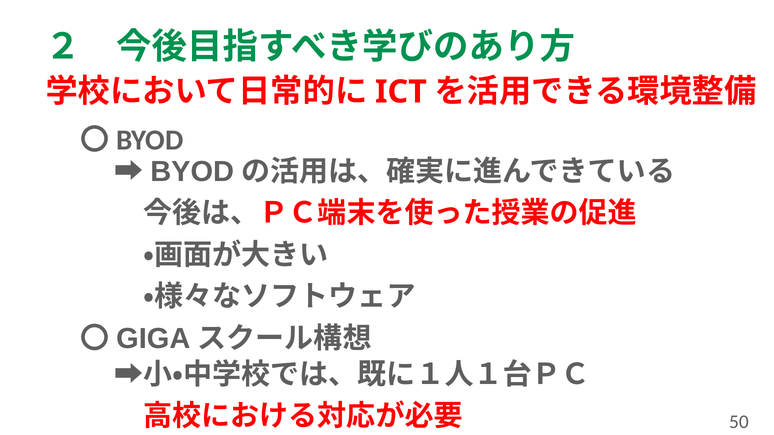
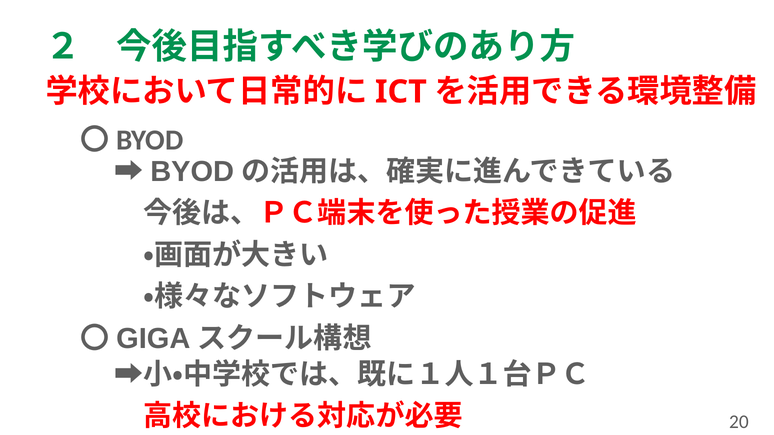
50: 50 -> 20
